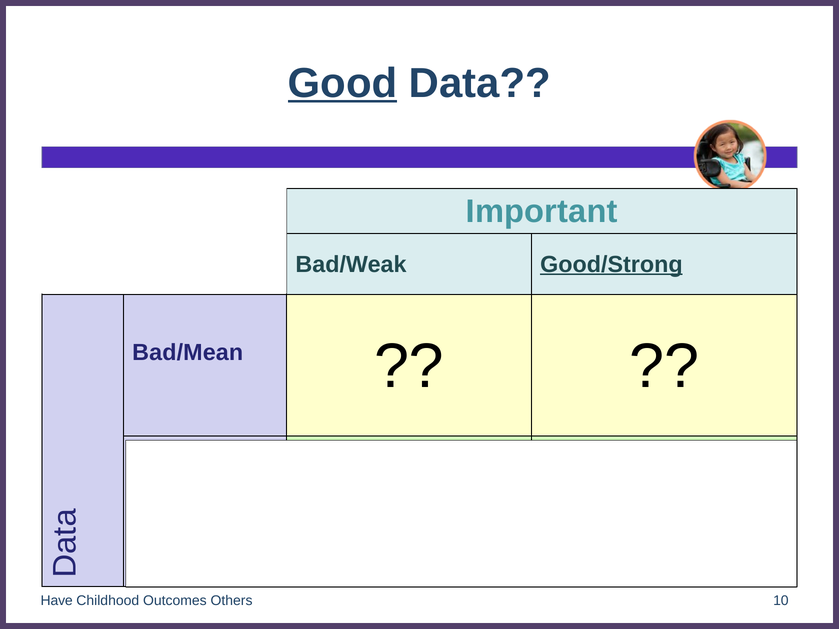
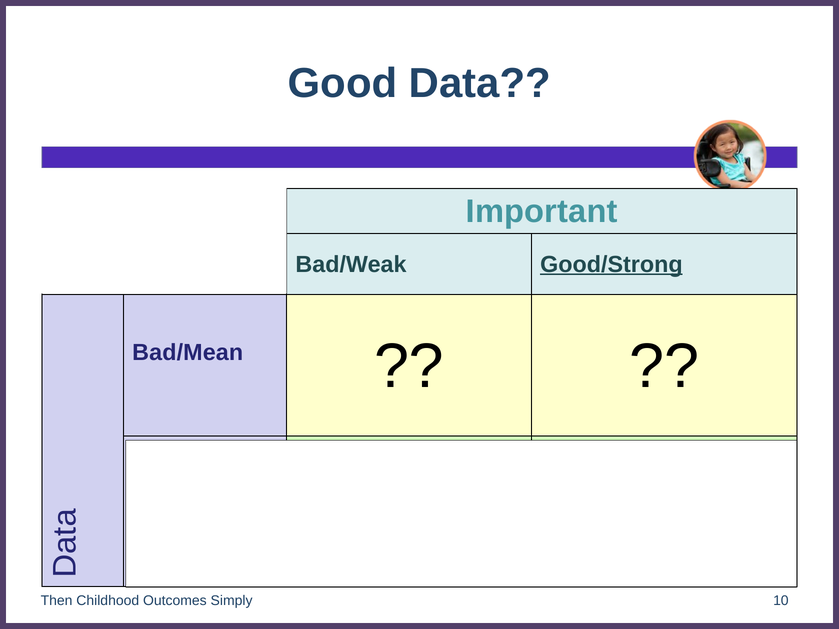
Good at (343, 83) underline: present -> none
Have: Have -> Then
Others: Others -> Simply
